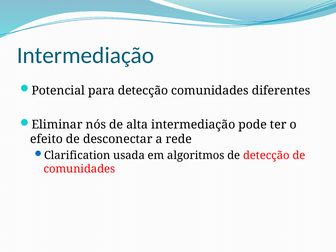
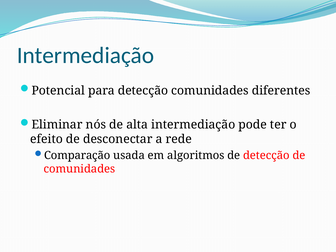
Clarification: Clarification -> Comparação
